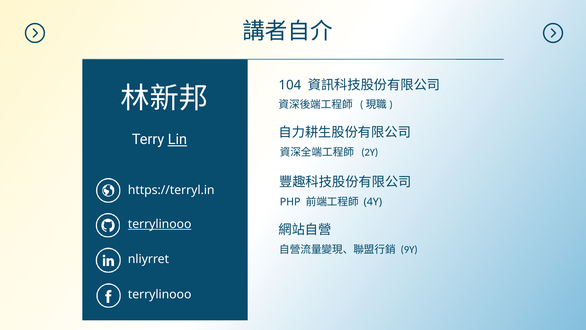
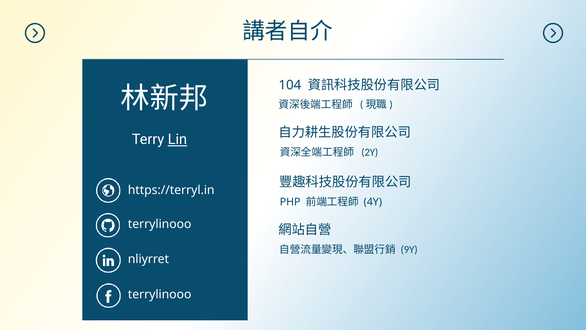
terrylinooo at (160, 224) underline: present -> none
